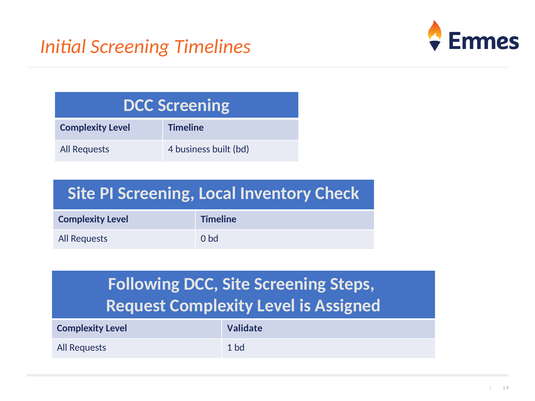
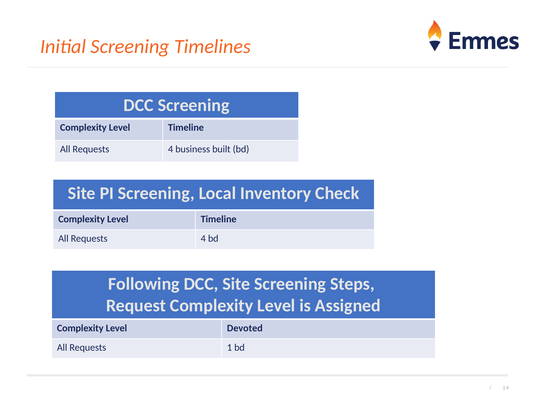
0 at (203, 239): 0 -> 4
Validate: Validate -> Devoted
